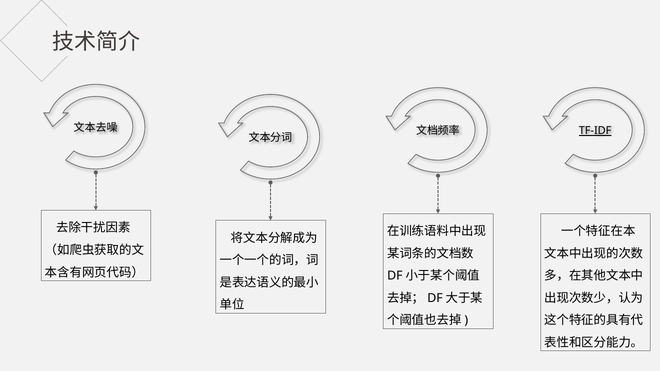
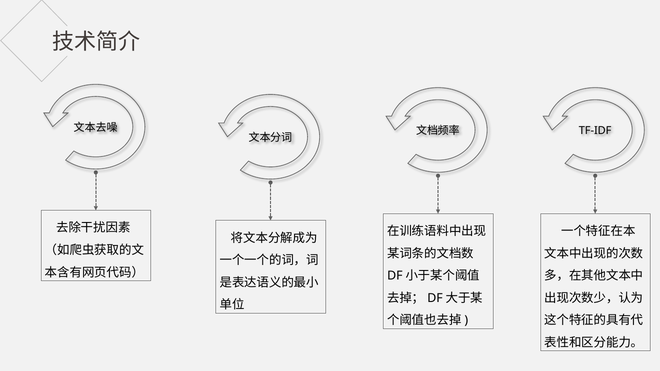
TF-IDF underline: present -> none
